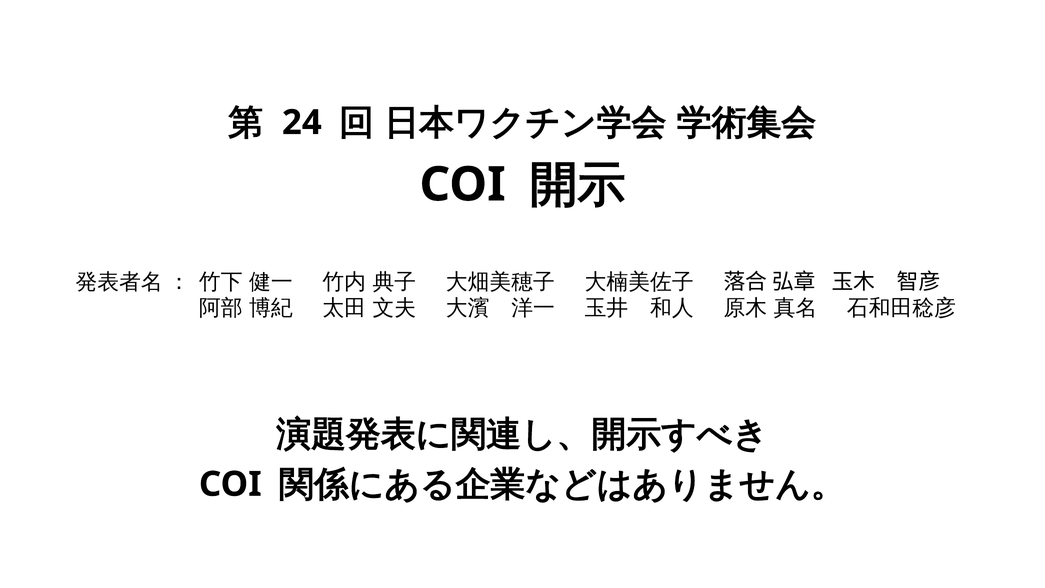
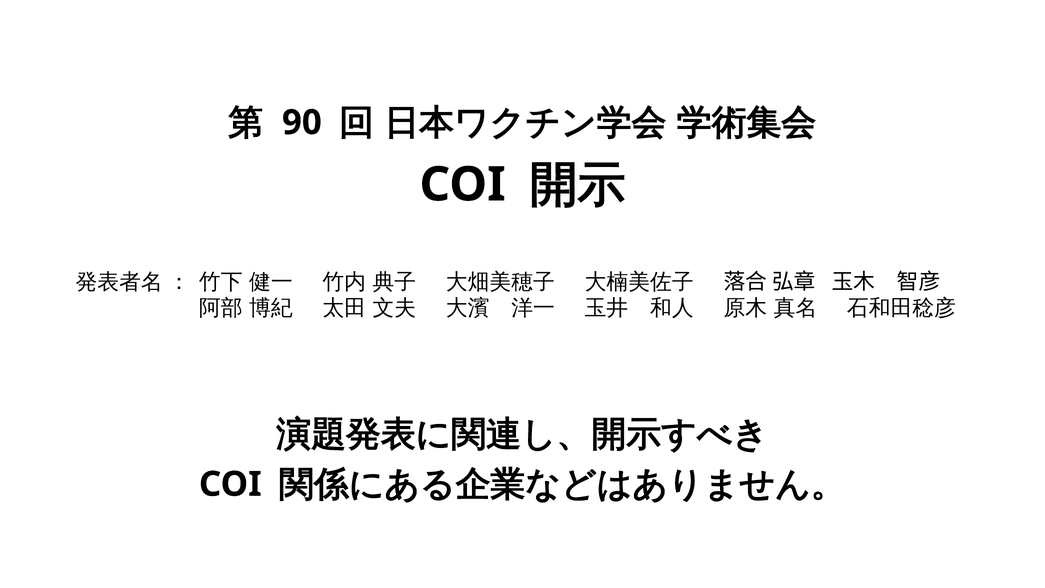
24: 24 -> 90
